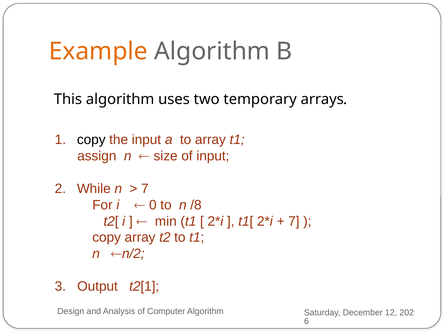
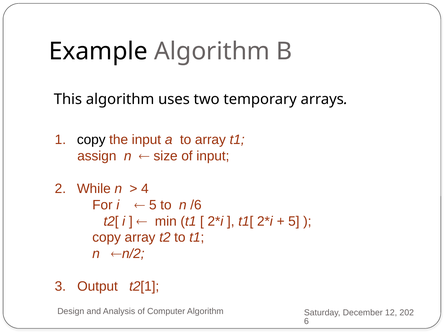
Example colour: orange -> black
7 at (145, 189): 7 -> 4
0 at (153, 205): 0 -> 5
/8: /8 -> /6
7 at (294, 221): 7 -> 5
